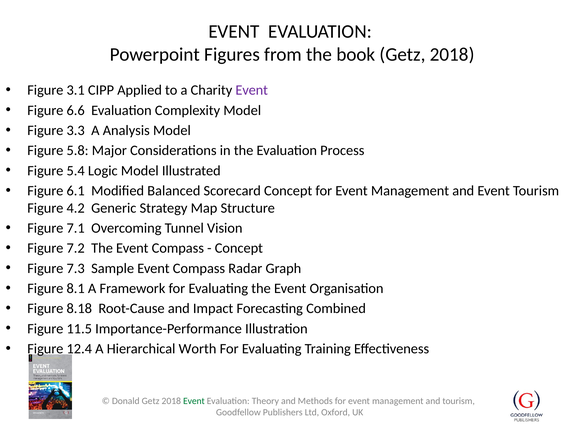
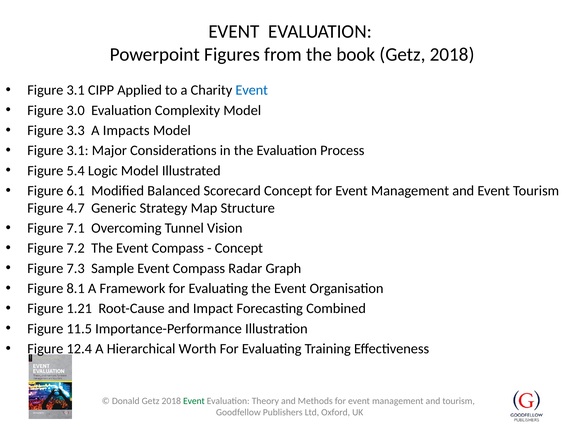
Event at (252, 90) colour: purple -> blue
6.6: 6.6 -> 3.0
Analysis: Analysis -> Impacts
5.8 at (78, 150): 5.8 -> 3.1
4.2: 4.2 -> 4.7
8.18: 8.18 -> 1.21
